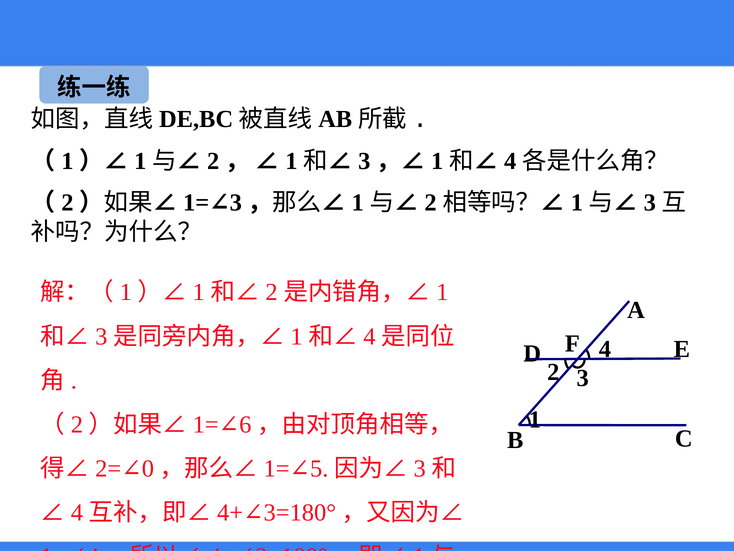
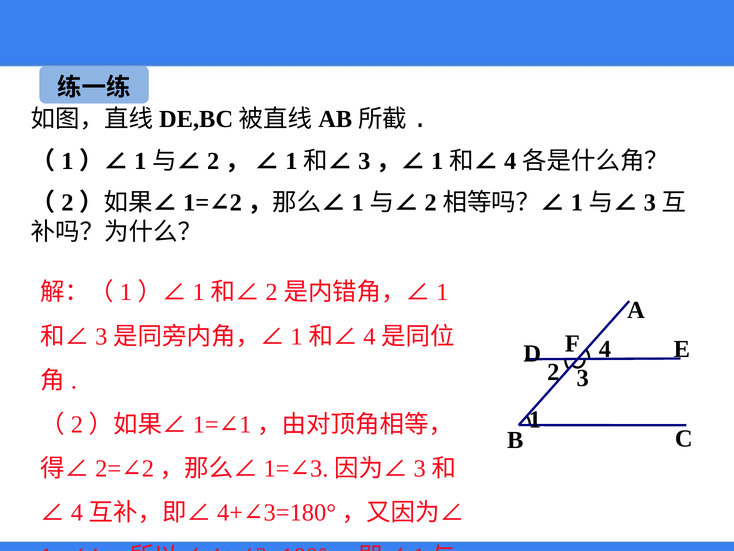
3 at (236, 202): 3 -> 2
6 at (245, 424): 6 -> 1
0 at (148, 468): 0 -> 2
5 at (319, 468): 5 -> 3
